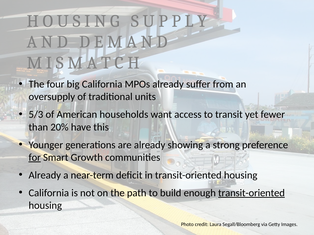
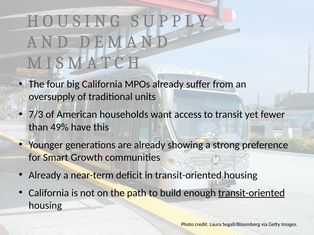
5/3: 5/3 -> 7/3
20%: 20% -> 49%
for underline: present -> none
